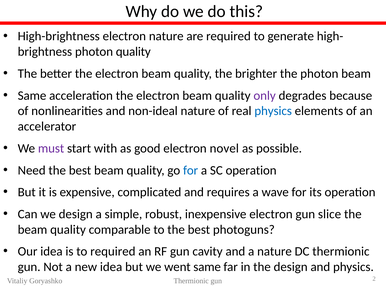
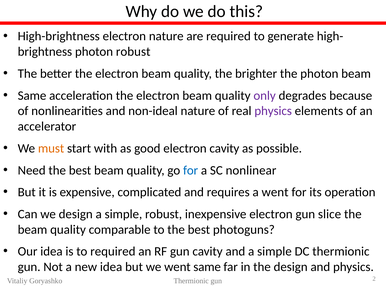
photon quality: quality -> robust
physics at (273, 111) colour: blue -> purple
must colour: purple -> orange
electron novel: novel -> cavity
SC operation: operation -> nonlinear
a wave: wave -> went
and a nature: nature -> simple
